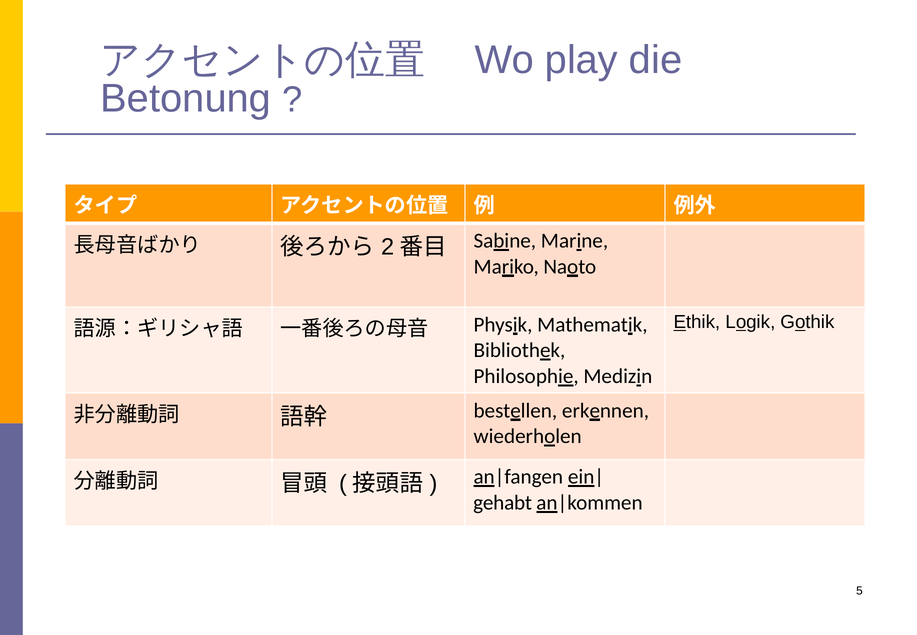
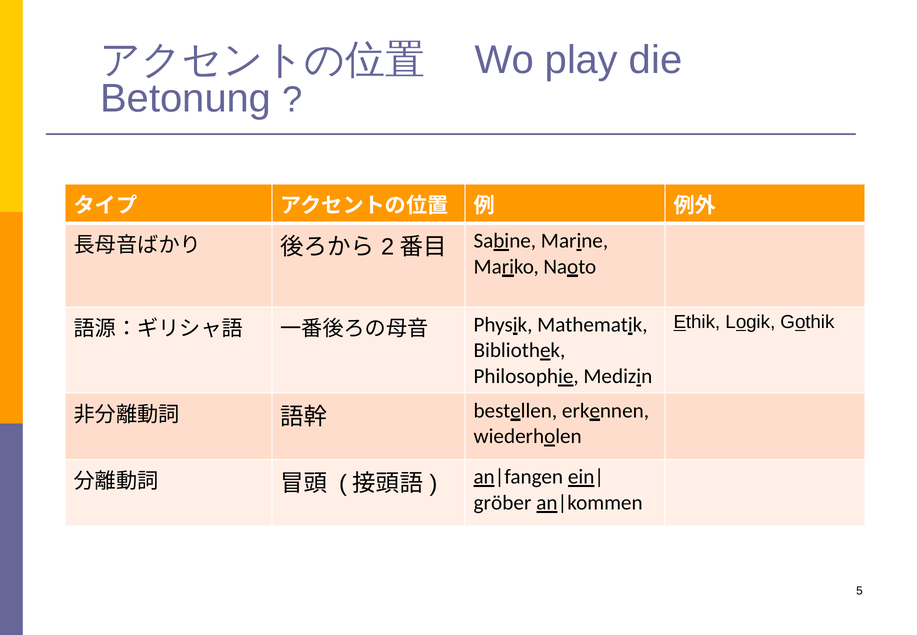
gehabt: gehabt -> gröber
